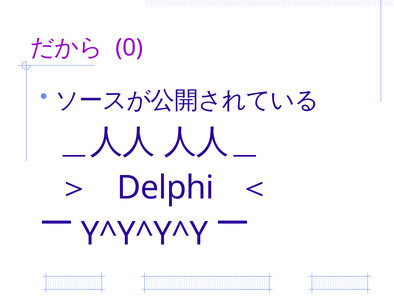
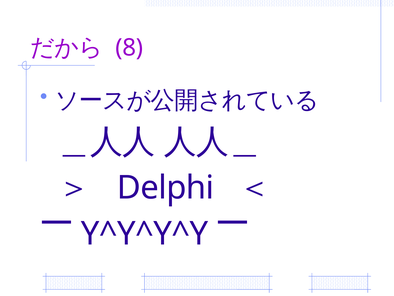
0: 0 -> 8
